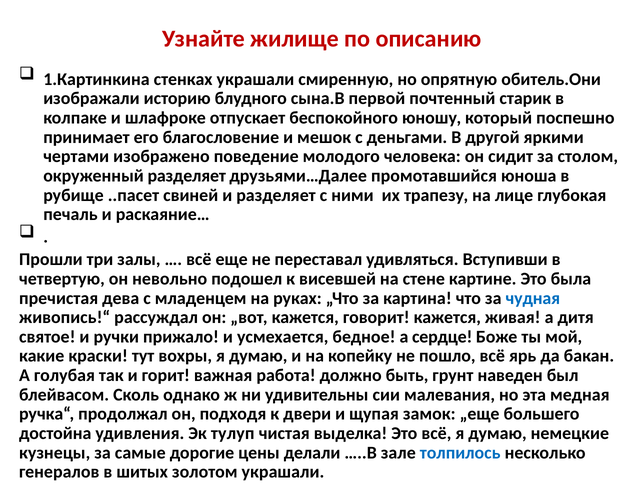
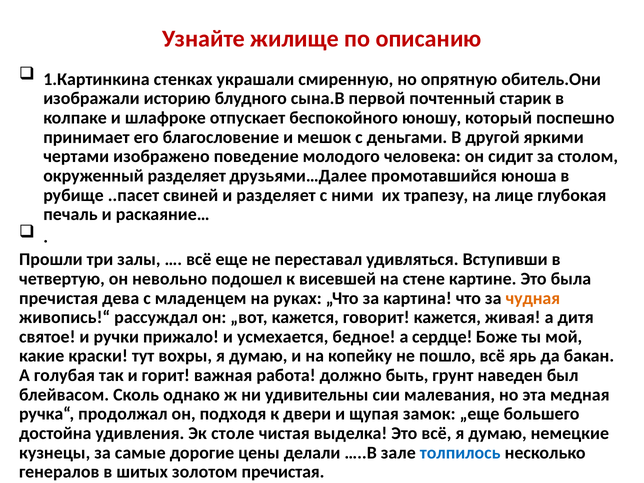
чудная colour: blue -> orange
тулуп: тулуп -> столе
золотом украшали: украшали -> пречистая
